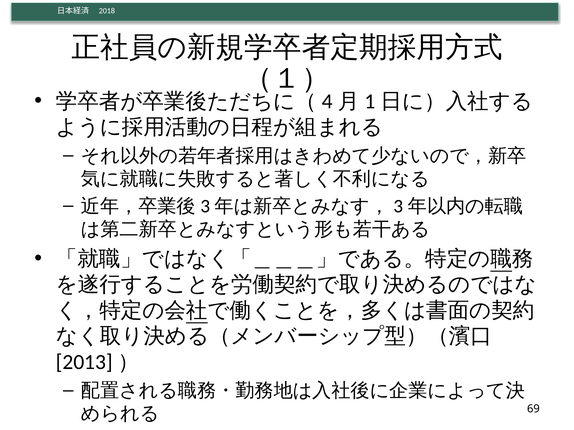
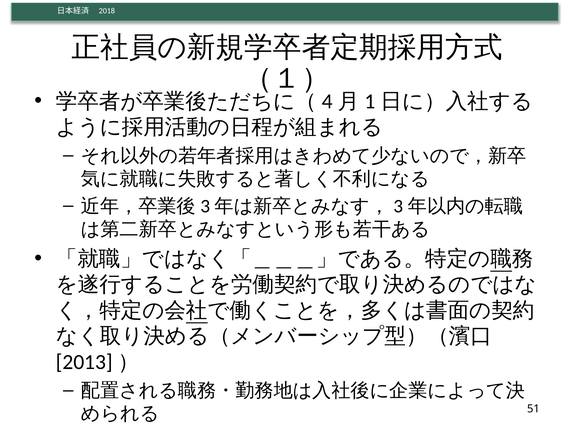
69: 69 -> 51
